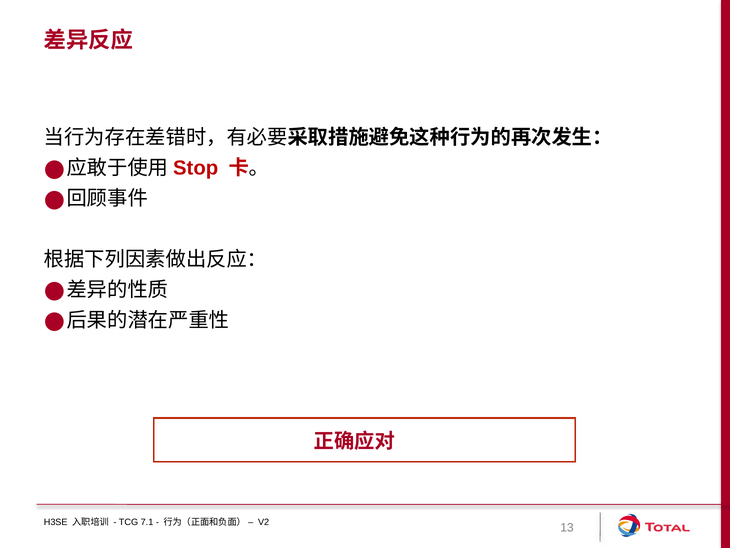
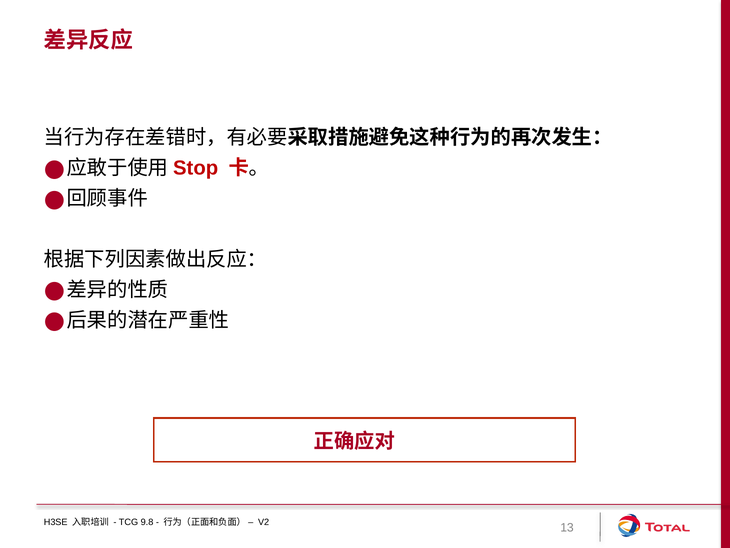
7.1: 7.1 -> 9.8
